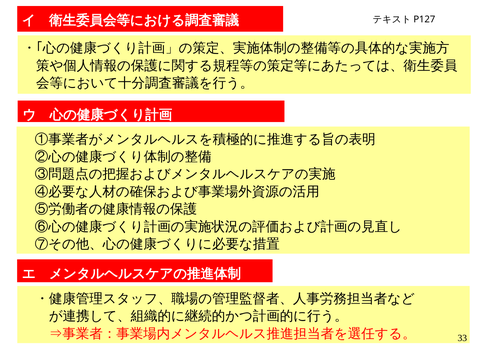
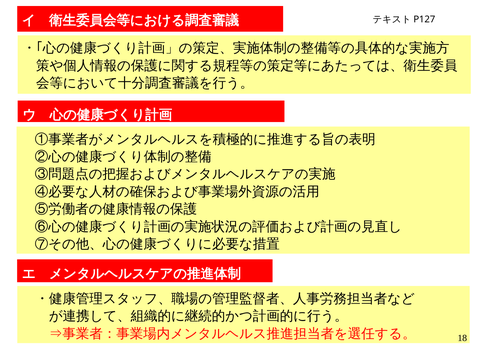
33: 33 -> 18
